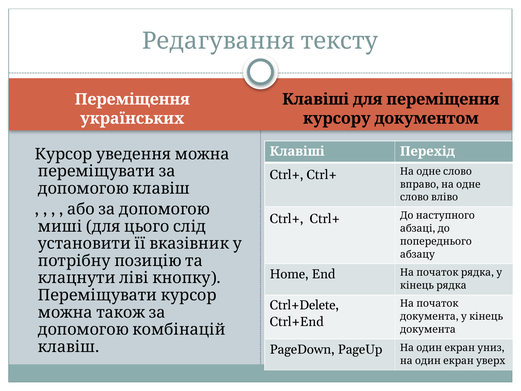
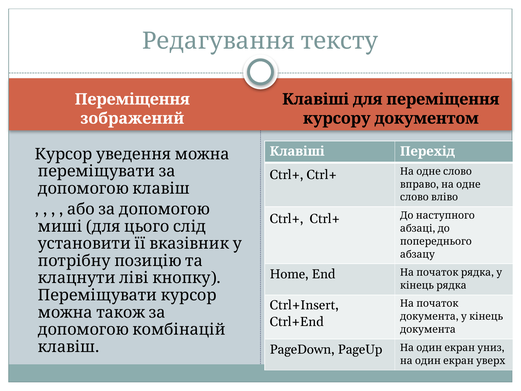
українських: українських -> зображений
Ctrl+Delete: Ctrl+Delete -> Ctrl+Insert
